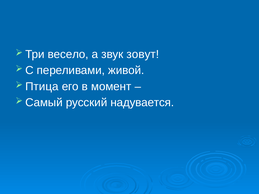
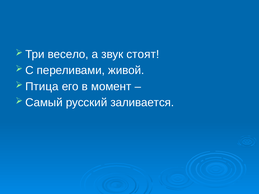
зовут: зовут -> стоят
надувается: надувается -> заливается
